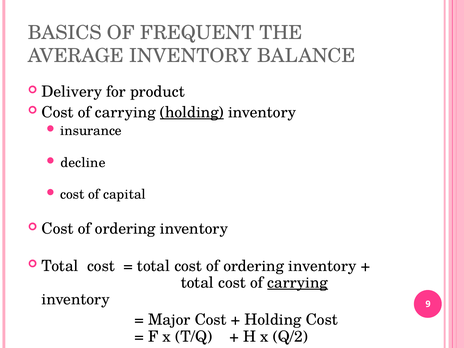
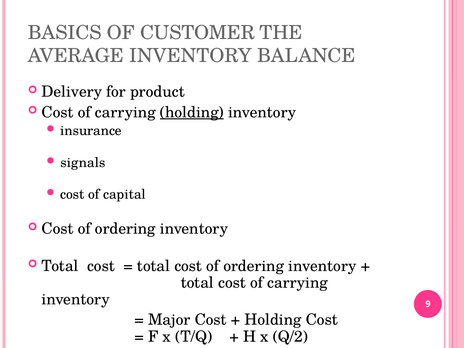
FREQUENT: FREQUENT -> CUSTOMER
decline: decline -> signals
carrying at (298, 283) underline: present -> none
